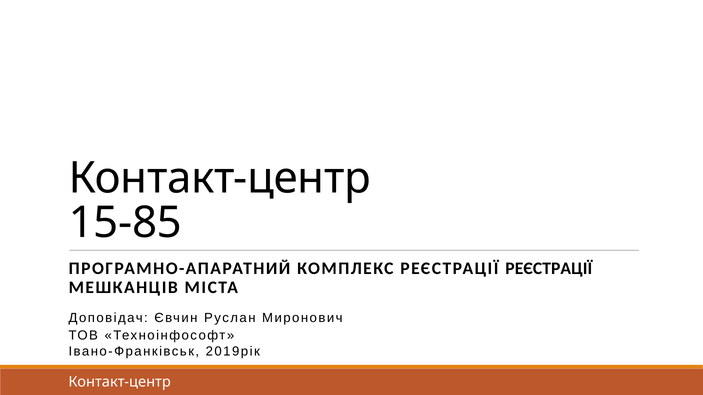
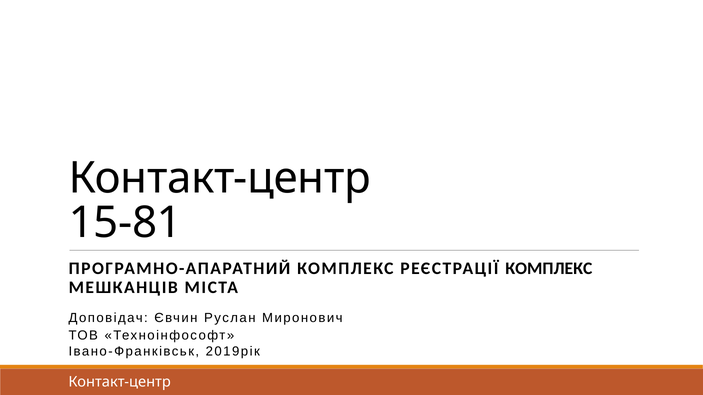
15-85: 15-85 -> 15-81
РЕЄСТРАЦІЇ РЕЄСТРАЦІЇ: РЕЄСТРАЦІЇ -> КОМПЛЕКС
